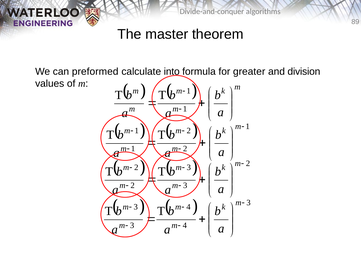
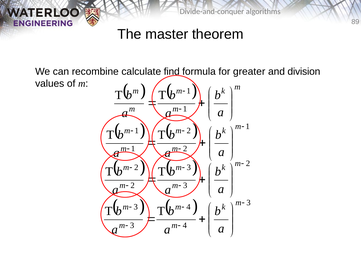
preformed: preformed -> recombine
into: into -> find
